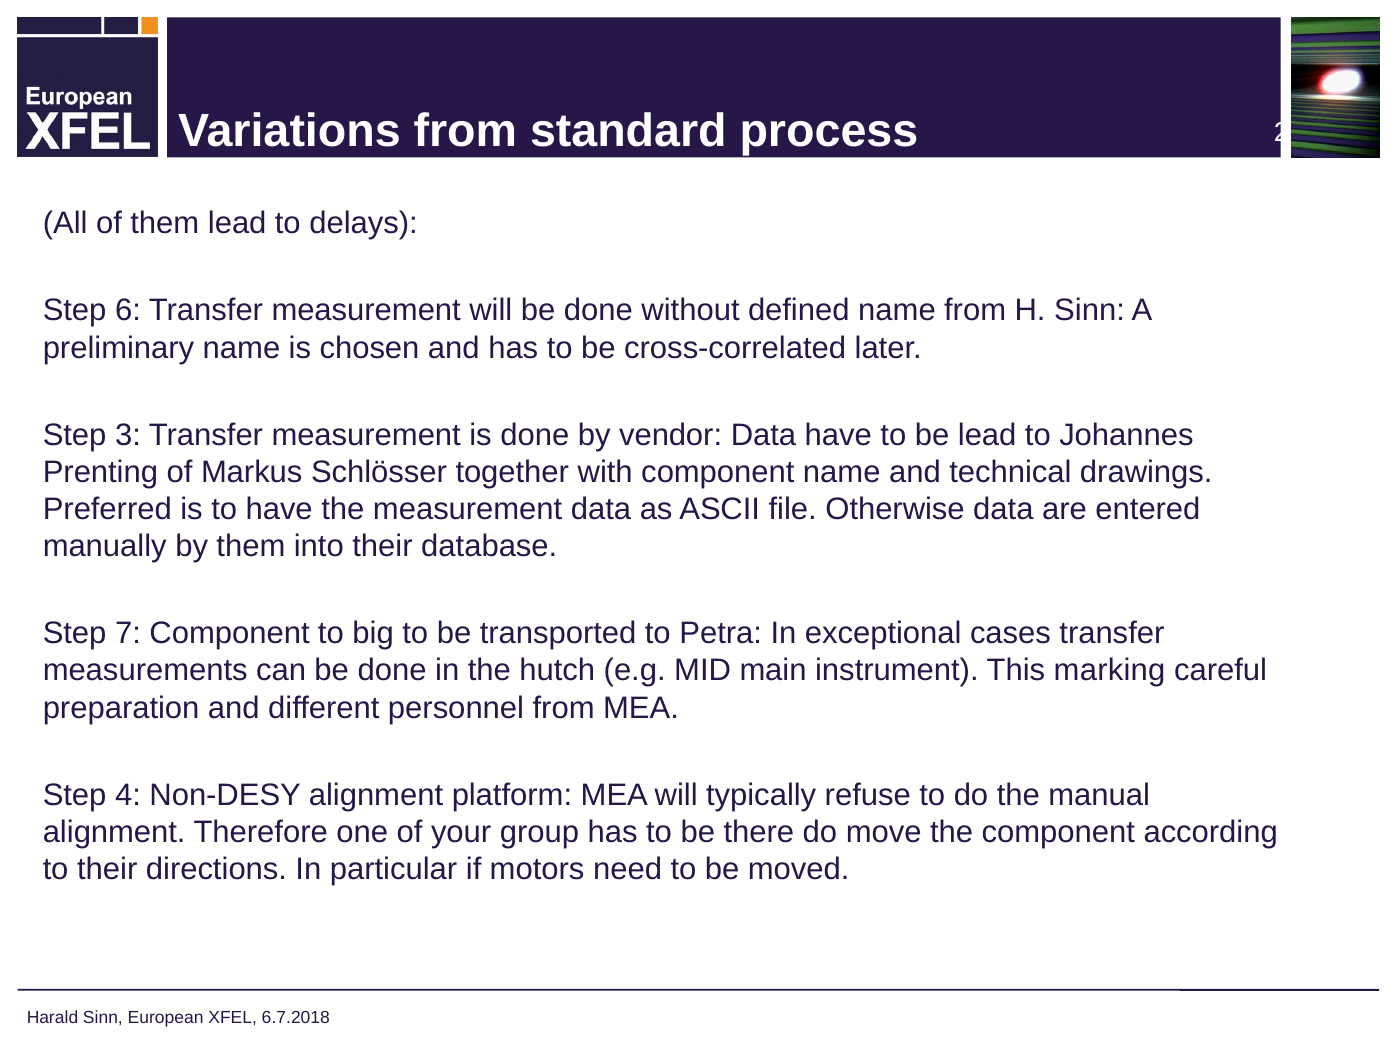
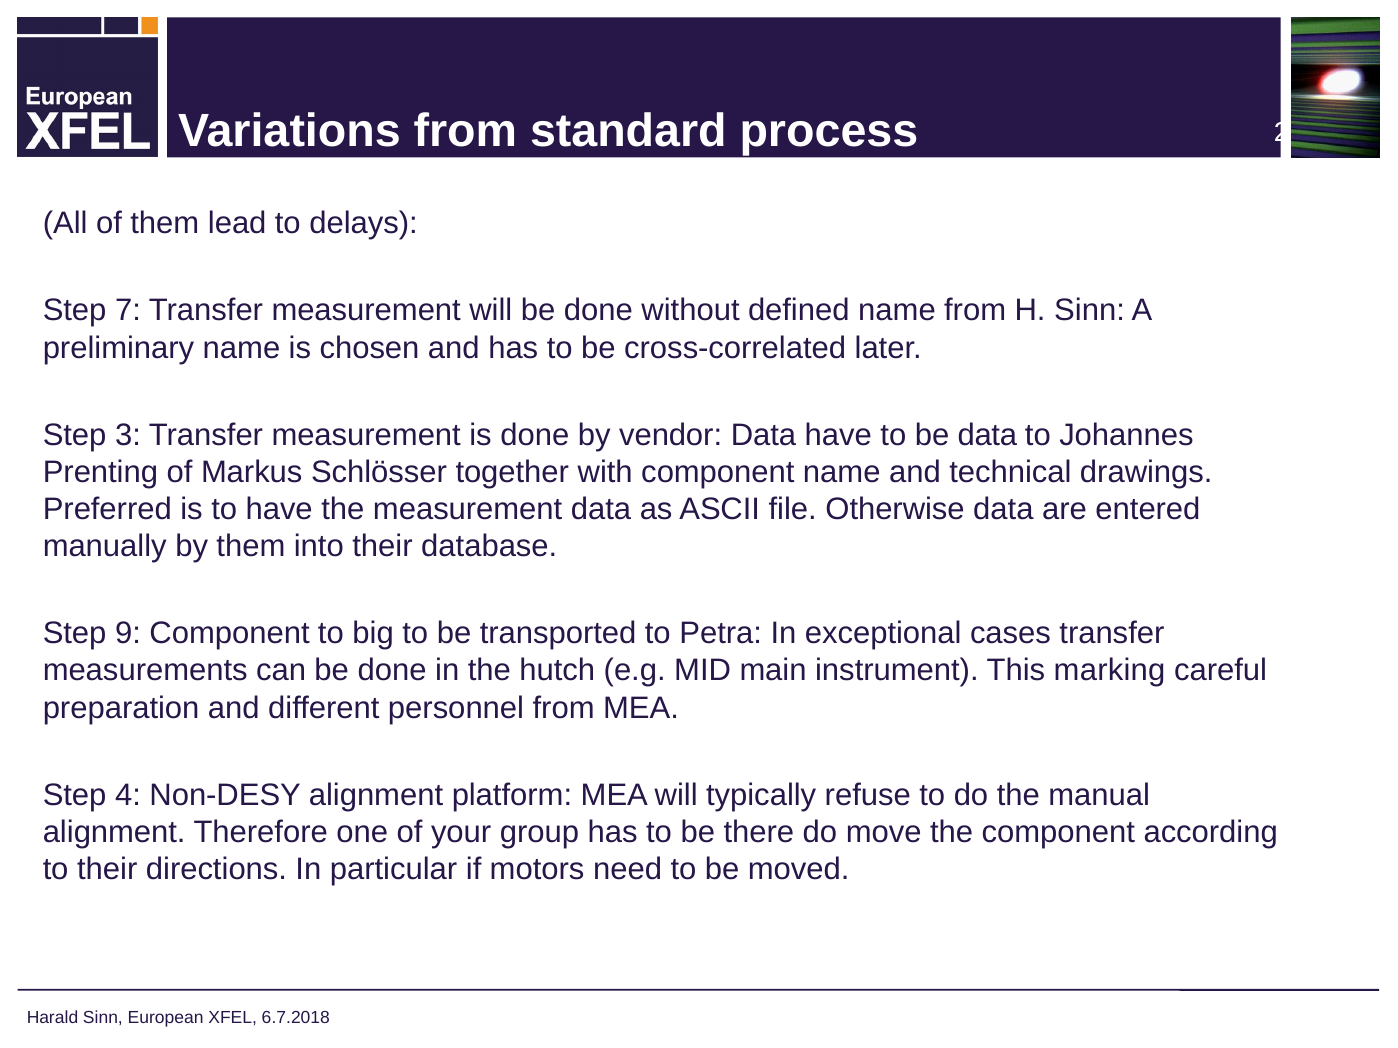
6: 6 -> 7
be lead: lead -> data
7: 7 -> 9
